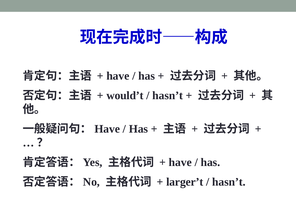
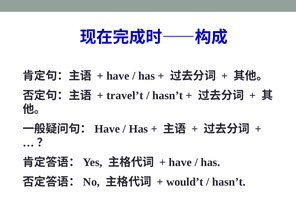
would’t: would’t -> travel’t
larger’t: larger’t -> would’t
